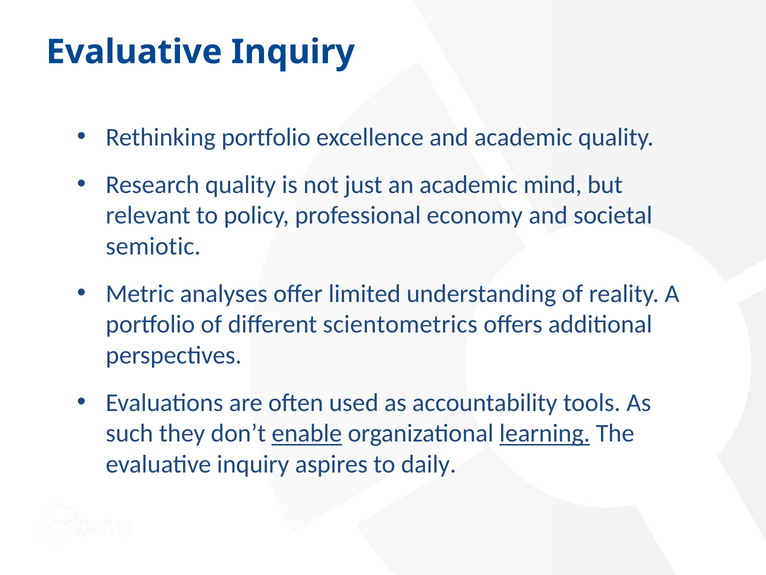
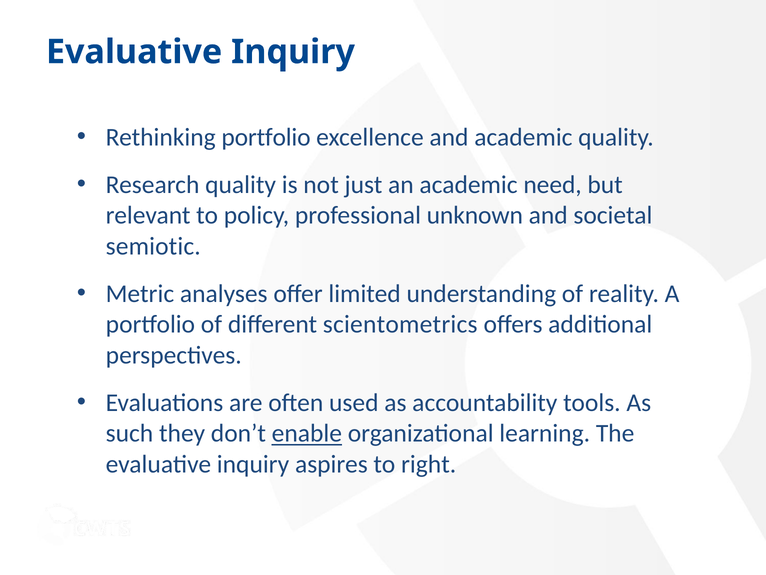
mind: mind -> need
economy: economy -> unknown
learning underline: present -> none
daily: daily -> right
